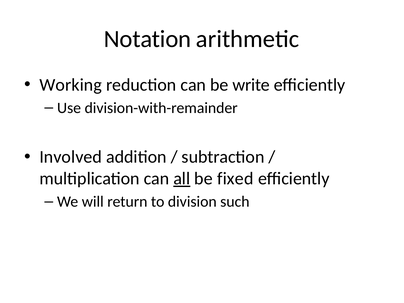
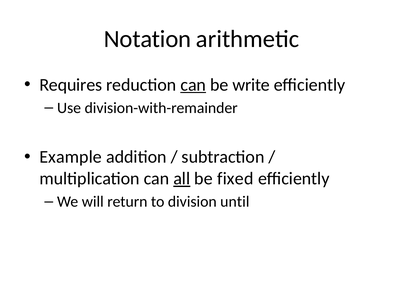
Working: Working -> Requires
can at (193, 85) underline: none -> present
Involved: Involved -> Example
such: such -> until
